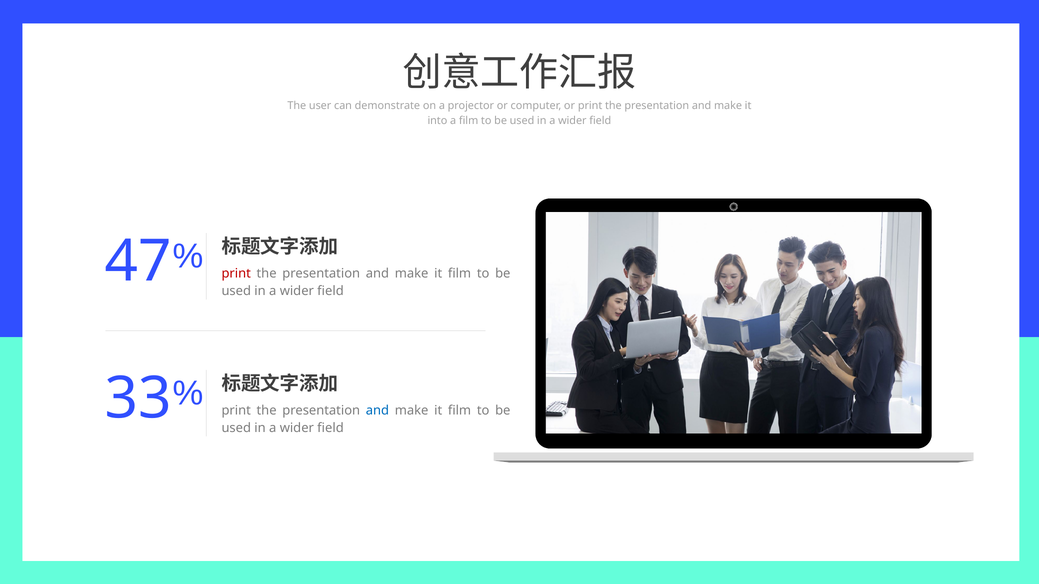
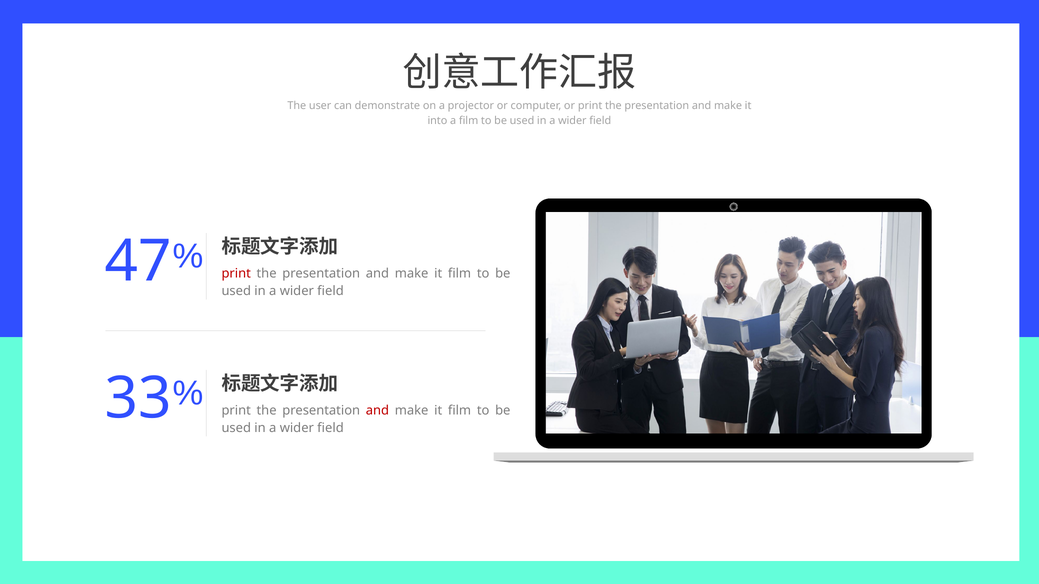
and at (377, 411) colour: blue -> red
